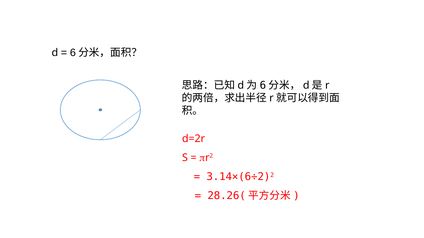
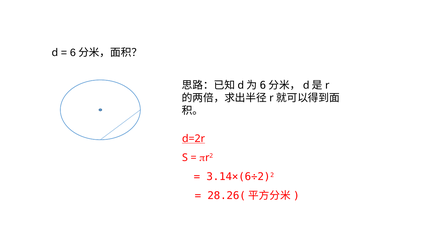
d=2r underline: none -> present
